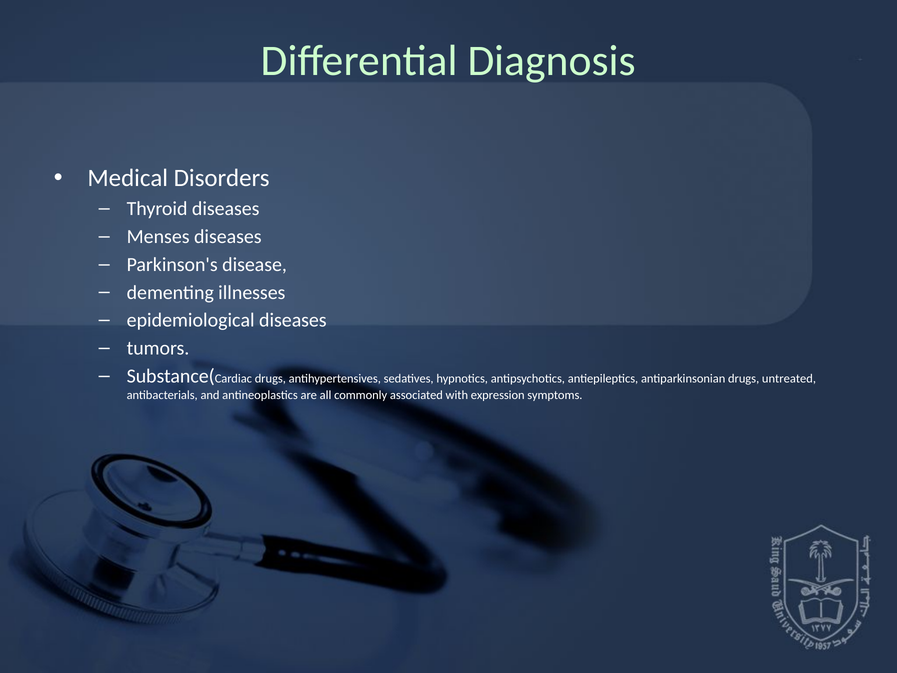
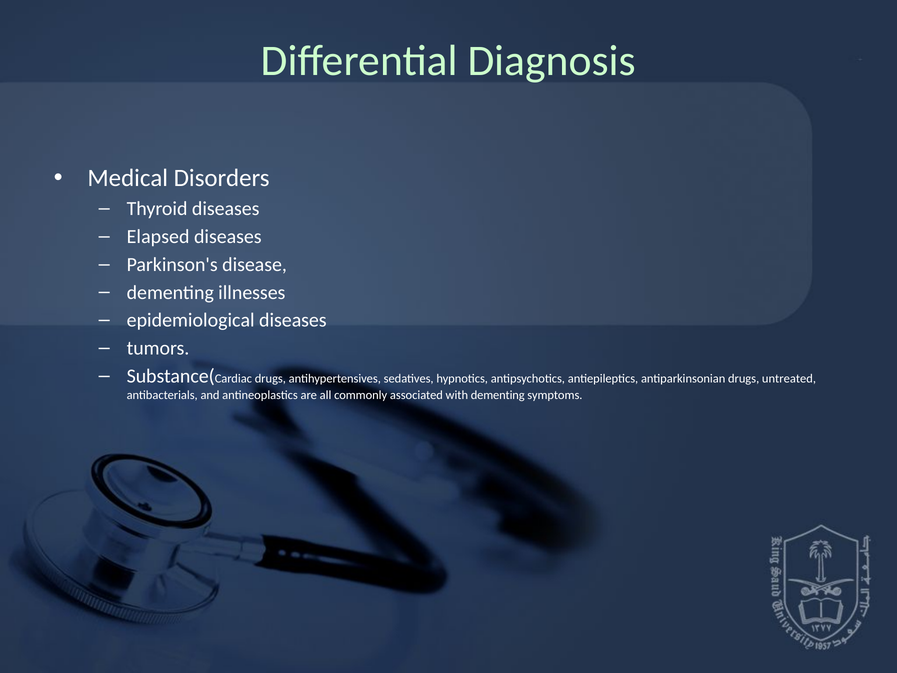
Menses: Menses -> Elapsed
with expression: expression -> dementing
